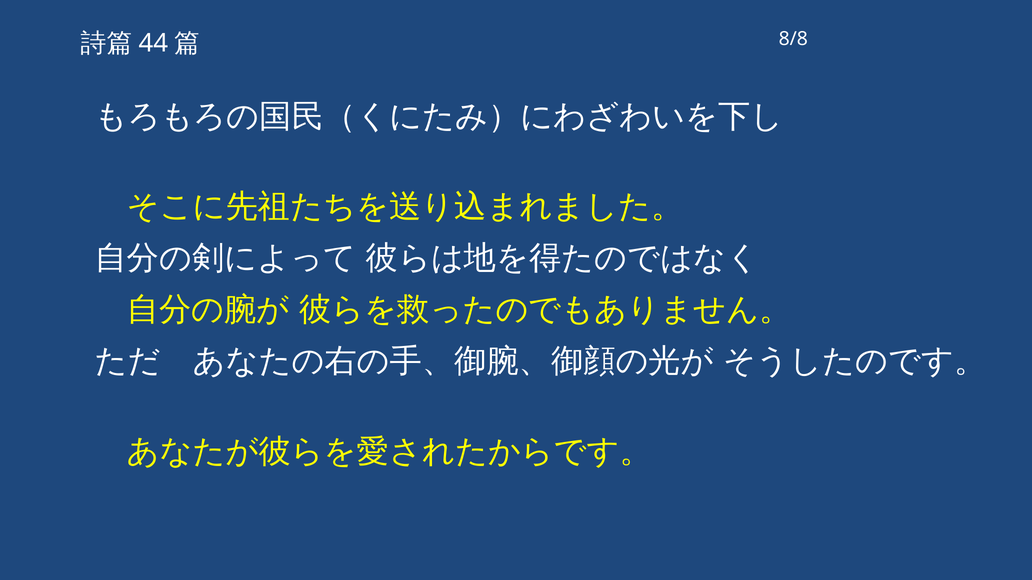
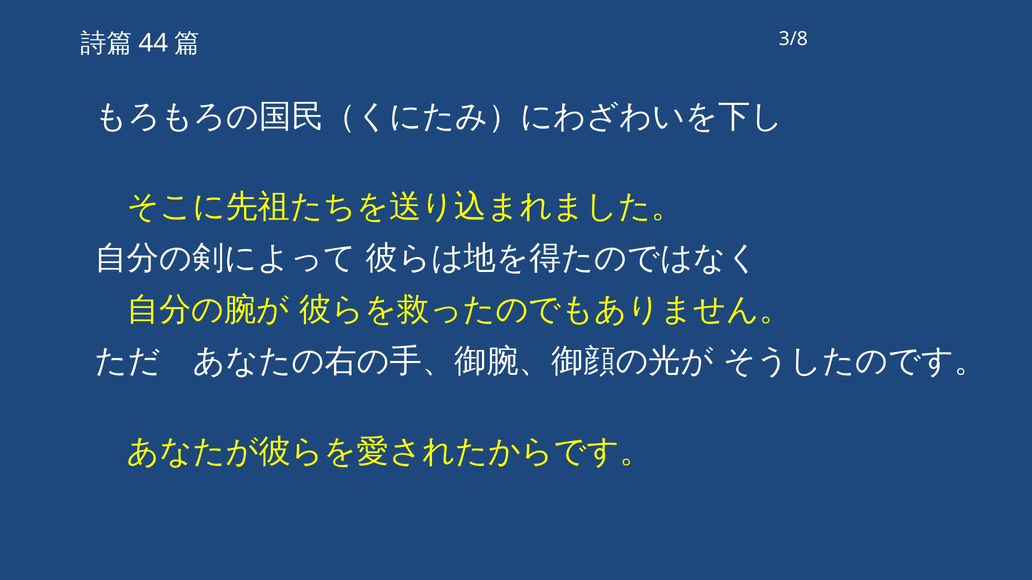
8/8: 8/8 -> 3/8
